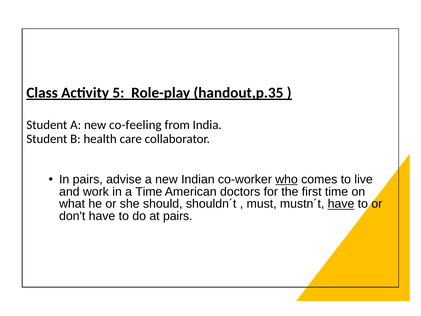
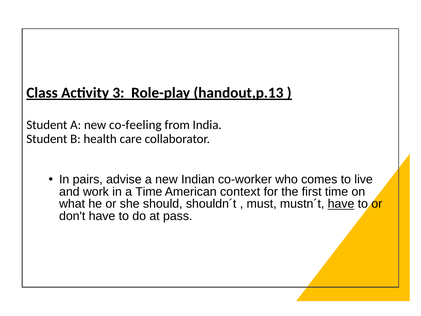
5: 5 -> 3
handout,p.35: handout,p.35 -> handout,p.13
who underline: present -> none
doctors: doctors -> context
at pairs: pairs -> pass
